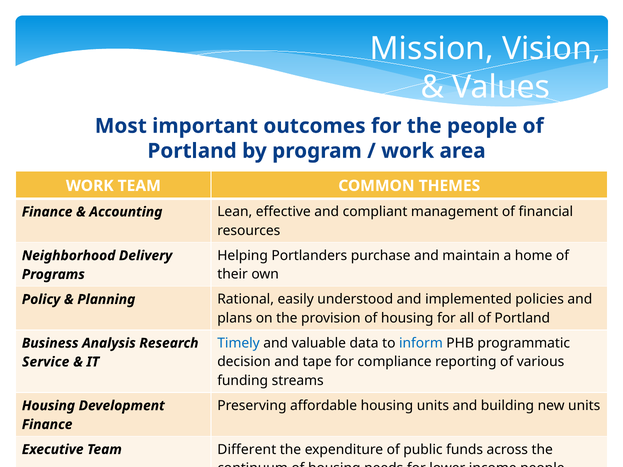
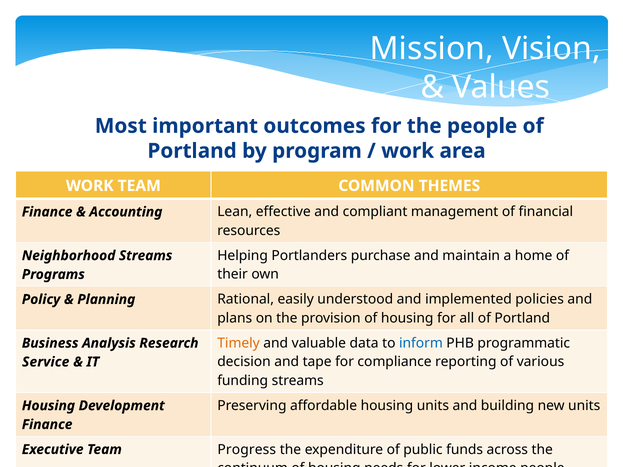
Neighborhood Delivery: Delivery -> Streams
Timely colour: blue -> orange
Different: Different -> Progress
